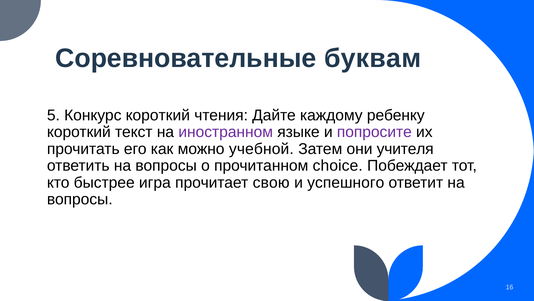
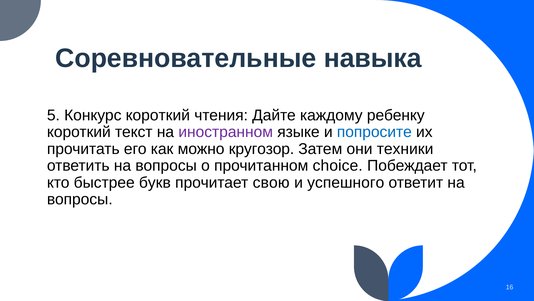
буквам: буквам -> навыка
попросите colour: purple -> blue
учебной: учебной -> кругозор
учителя: учителя -> техники
игра: игра -> букв
